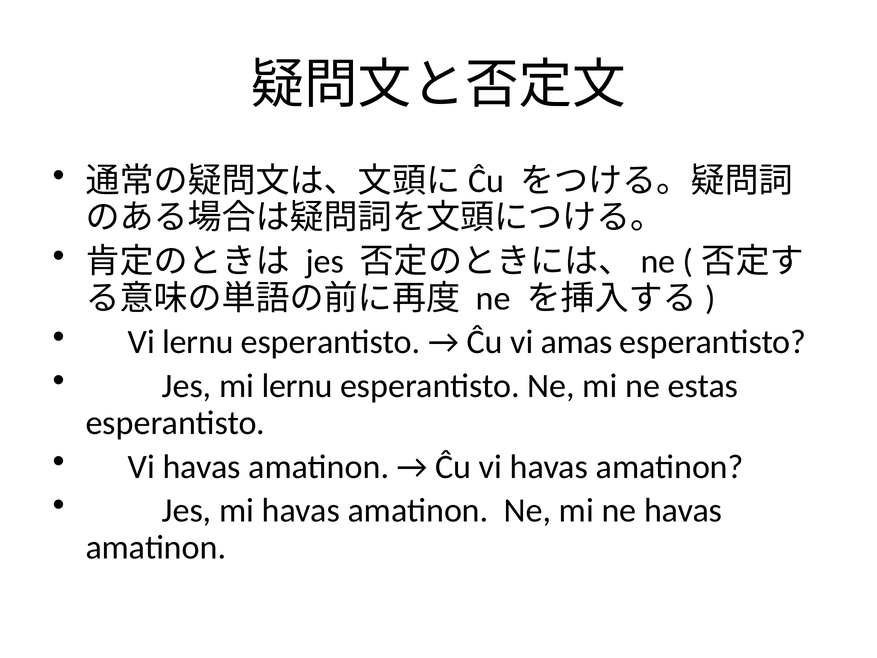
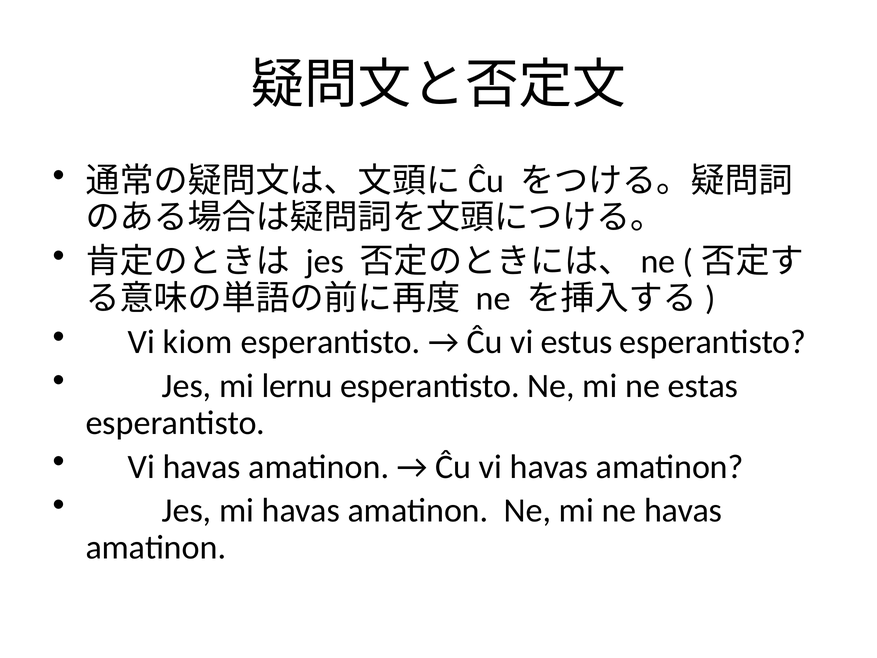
Vi lernu: lernu -> kiom
amas: amas -> estus
